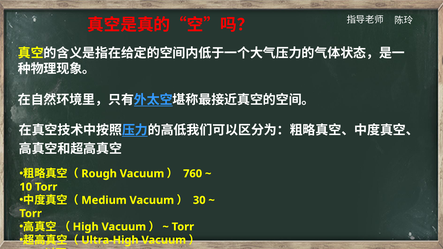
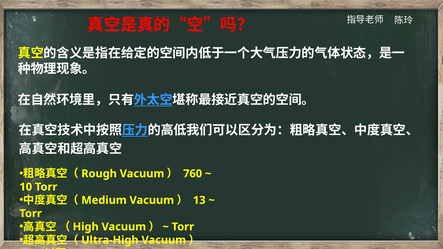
30: 30 -> 13
